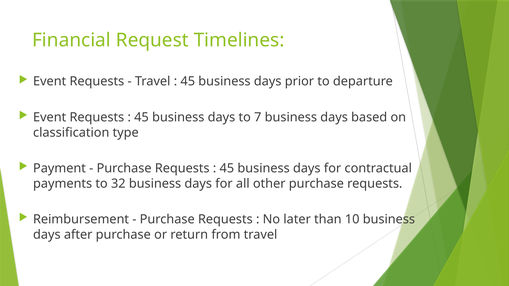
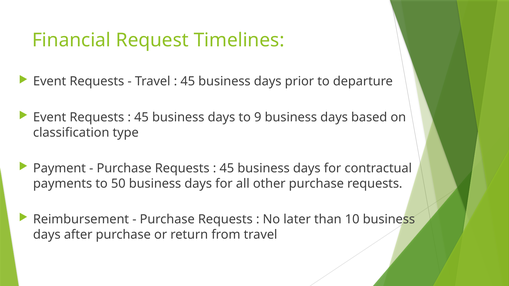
7: 7 -> 9
32: 32 -> 50
